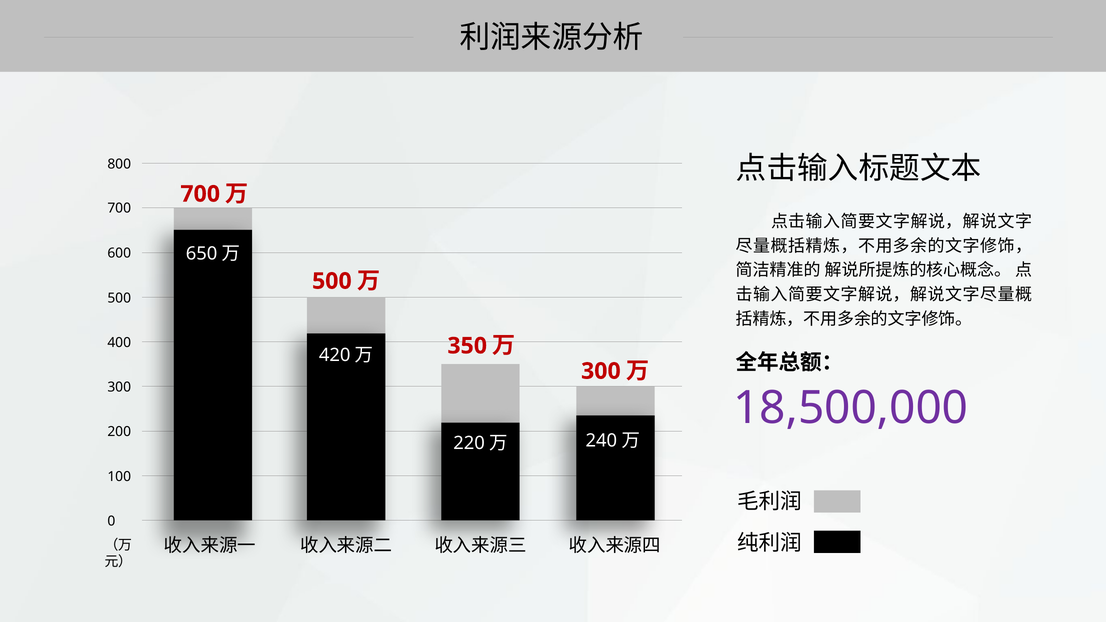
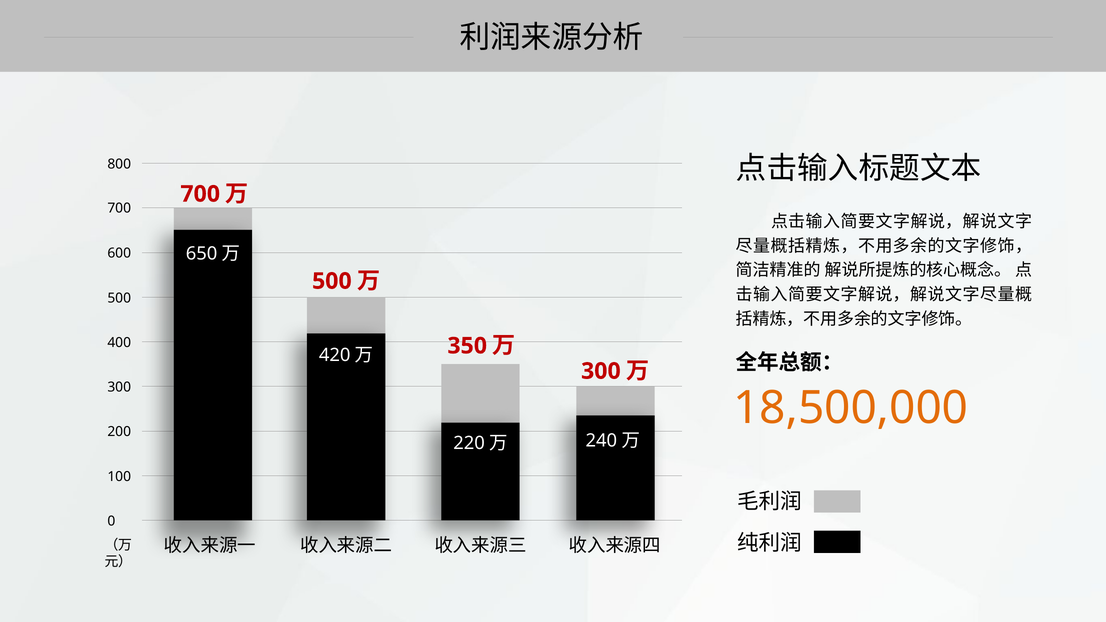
18,500,000 colour: purple -> orange
